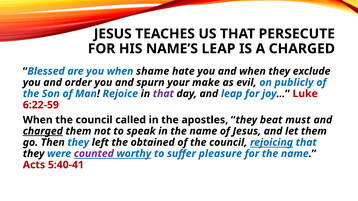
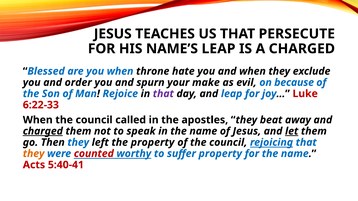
shame: shame -> throne
publicly: publicly -> because
6:22-59: 6:22-59 -> 6:22-33
must: must -> away
let underline: none -> present
the obtained: obtained -> property
they at (34, 154) colour: black -> orange
counted colour: purple -> red
suffer pleasure: pleasure -> property
